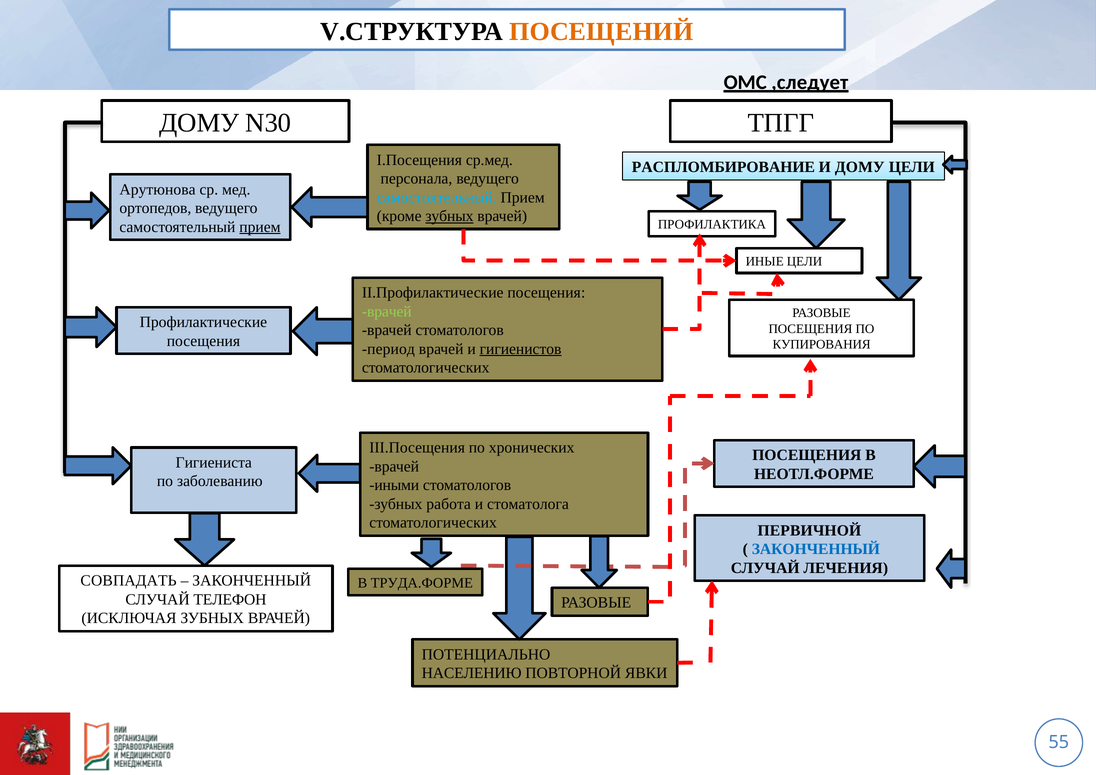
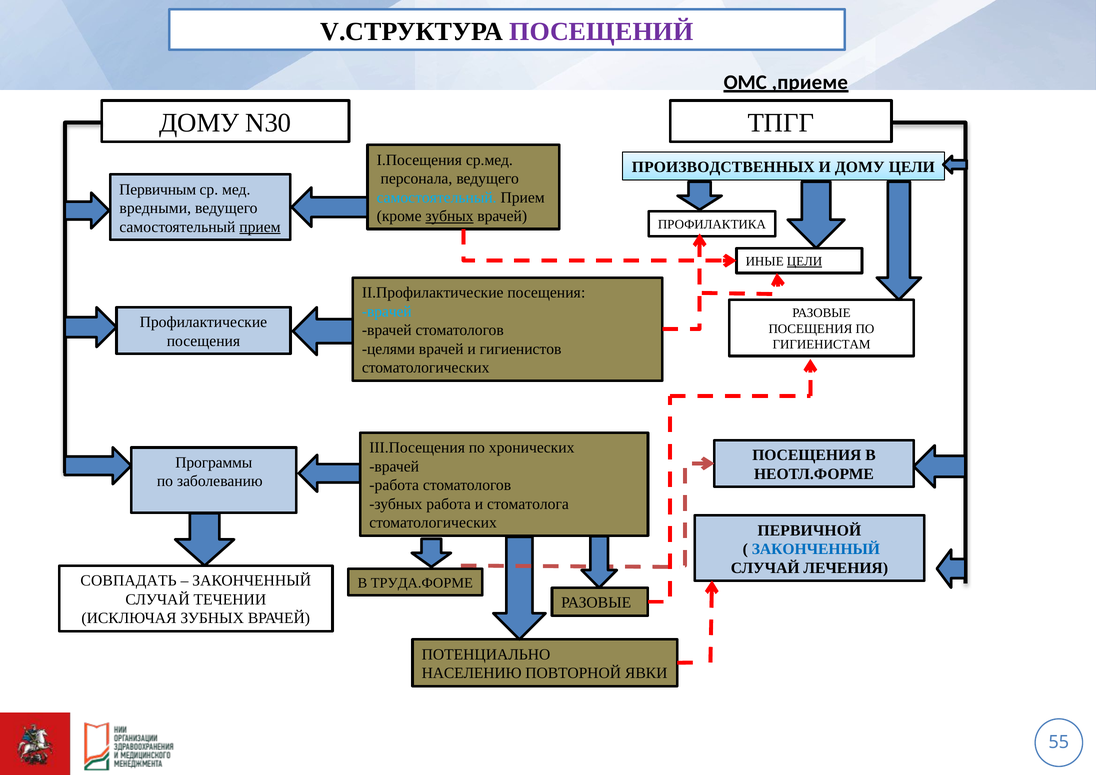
ПОСЕЩЕНИЙ colour: orange -> purple
,следует: ,следует -> ,приеме
РАСПЛОМБИРОВАНИЕ: РАСПЛОМБИРОВАНИЕ -> ПРОИЗВОДСТВЕННЫХ
Арутюнова: Арутюнова -> Первичным
ортопедов: ортопедов -> вредными
ЦЕЛИ at (805, 261) underline: none -> present
врачей at (387, 311) colour: light green -> light blue
КУПИРОВАНИЯ: КУПИРОВАНИЯ -> ГИГИЕНИСТАМ
период: период -> целями
гигиенистов underline: present -> none
Гигиениста: Гигиениста -> Программы
иными at (394, 485): иными -> работа
ТЕЛЕФОН: ТЕЛЕФОН -> ТЕЧЕНИИ
